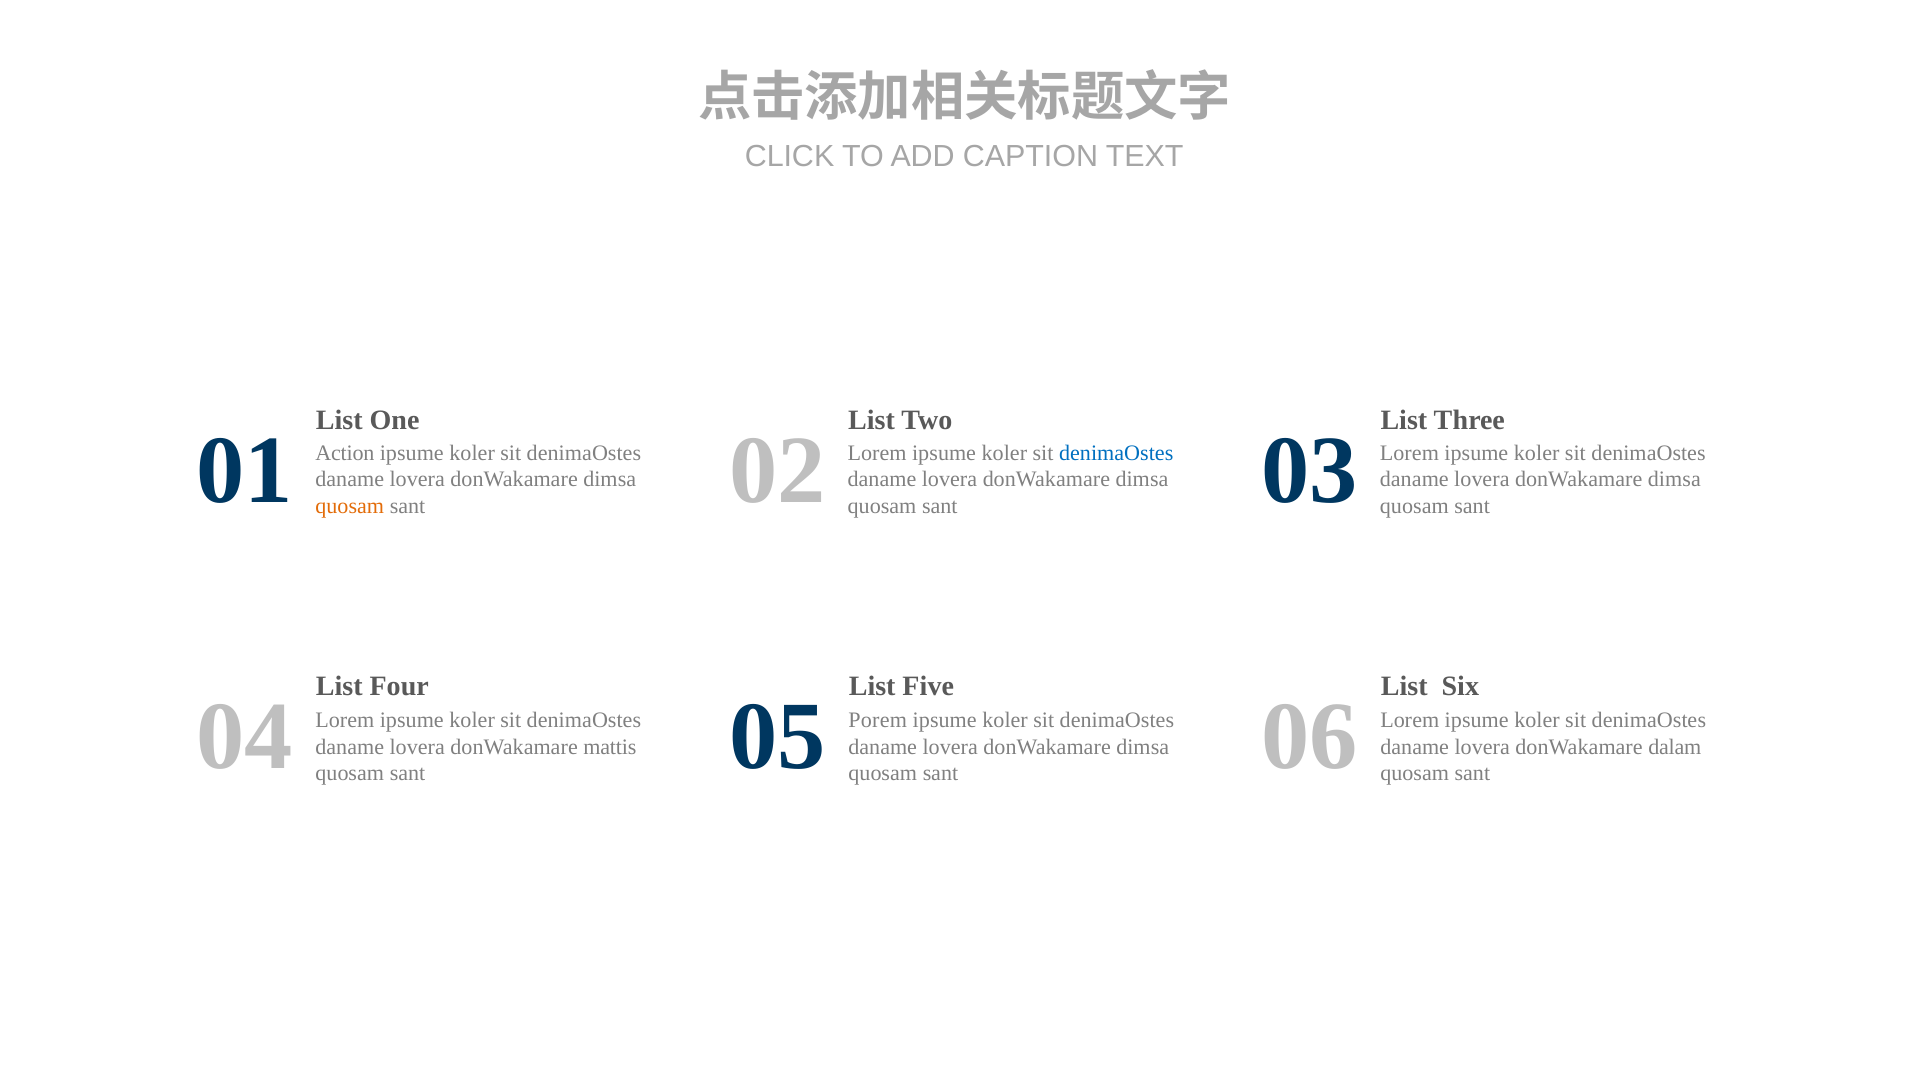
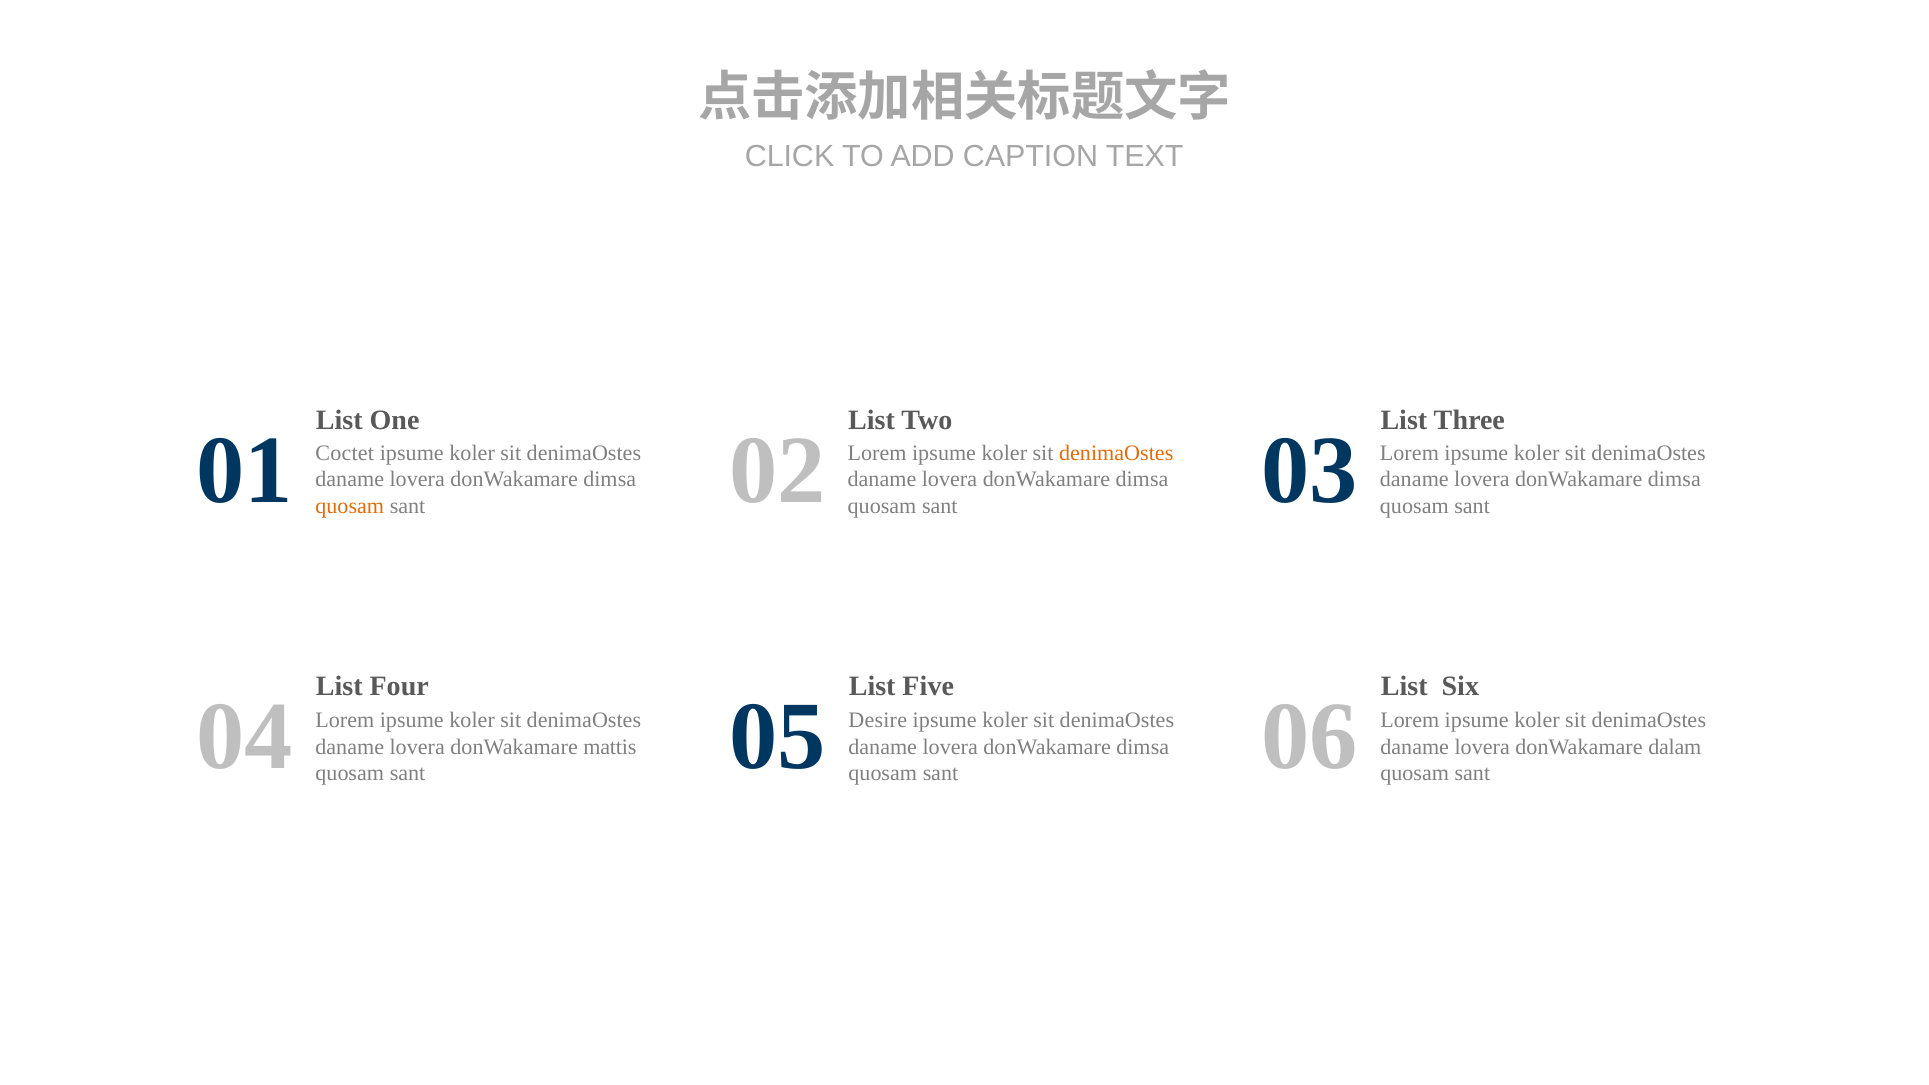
Action: Action -> Coctet
denimaOstes at (1116, 453) colour: blue -> orange
Porem: Porem -> Desire
